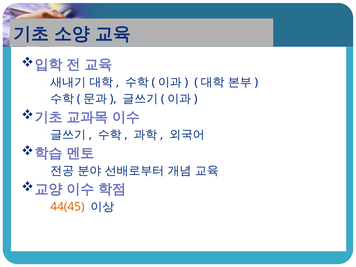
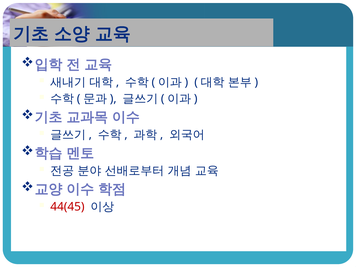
44(45 colour: orange -> red
